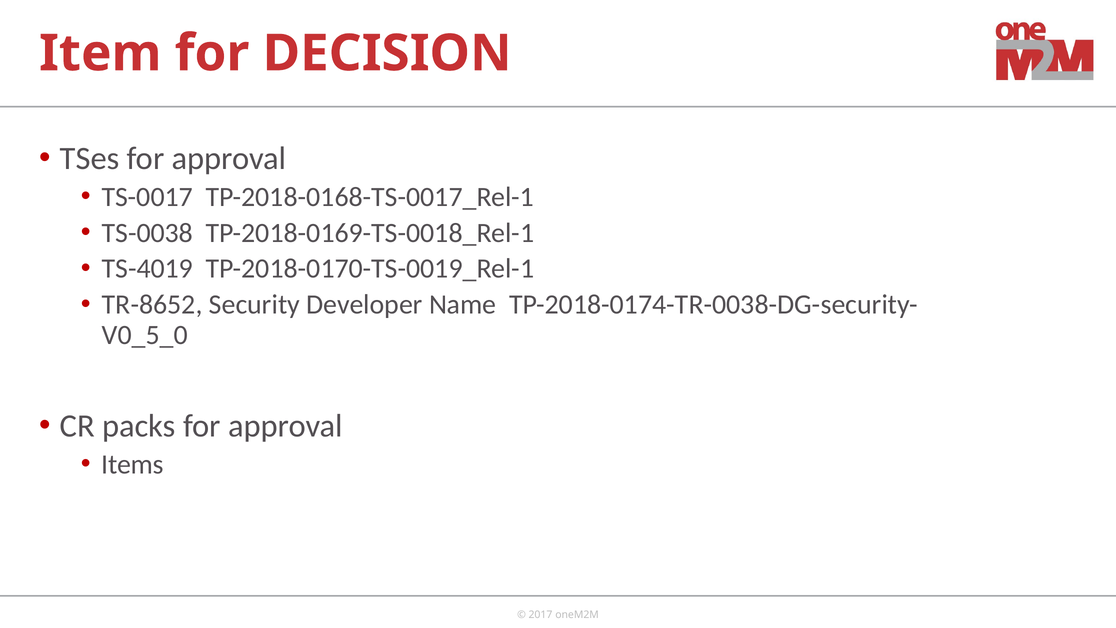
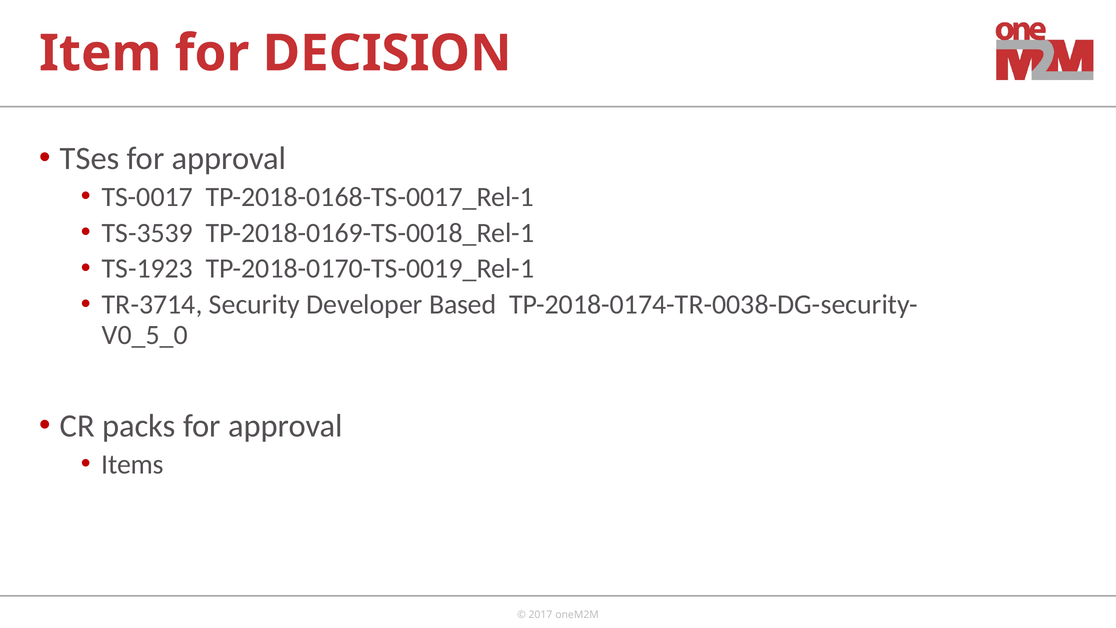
TS-0038: TS-0038 -> TS-3539
TS-4019: TS-4019 -> TS-1923
TR-8652: TR-8652 -> TR-3714
Name: Name -> Based
